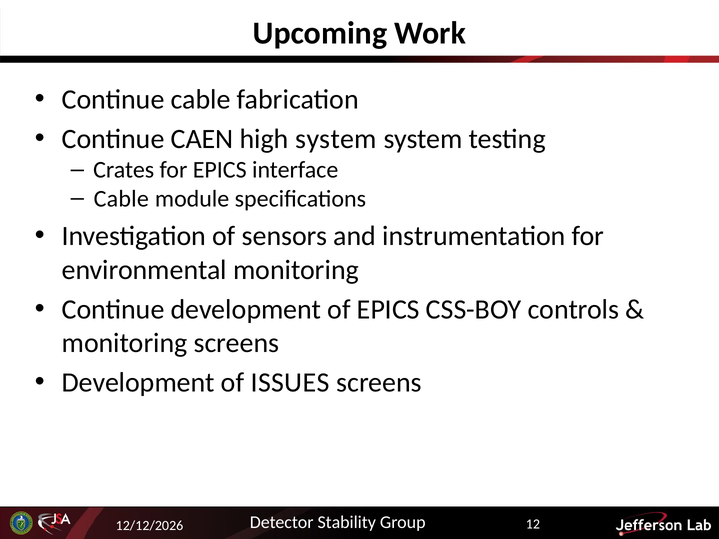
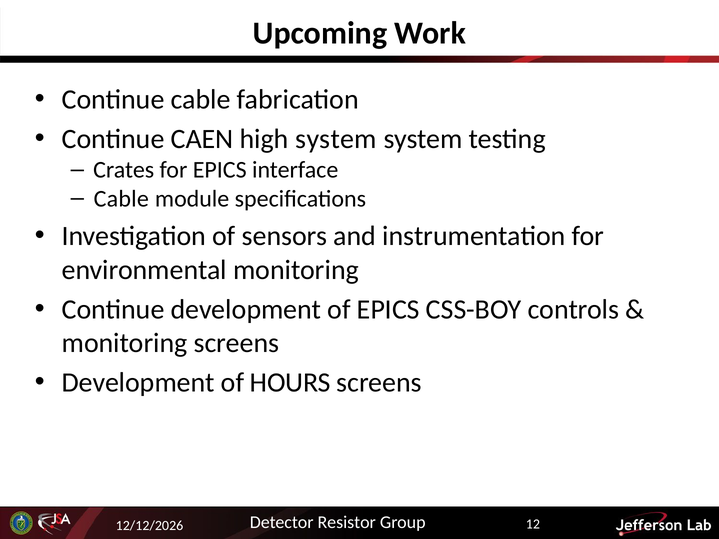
ISSUES: ISSUES -> HOURS
Stability: Stability -> Resistor
